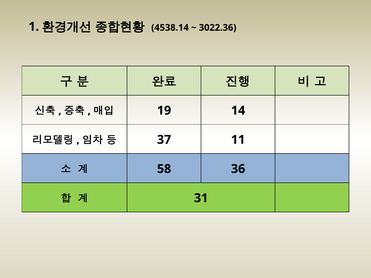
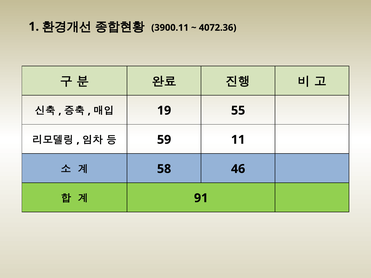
4538.14: 4538.14 -> 3900.11
3022.36: 3022.36 -> 4072.36
14: 14 -> 55
37: 37 -> 59
36: 36 -> 46
31: 31 -> 91
